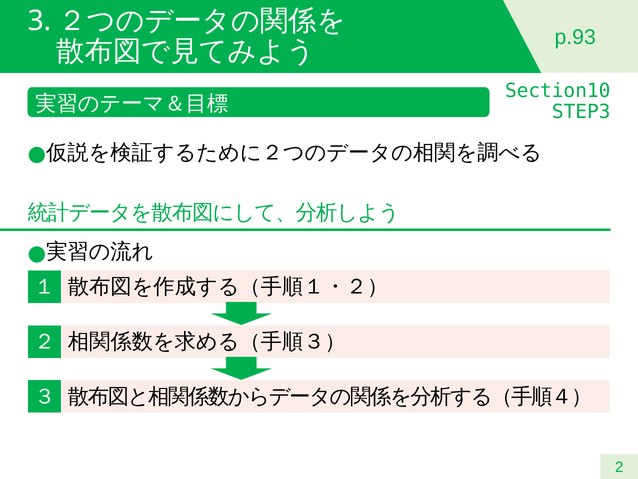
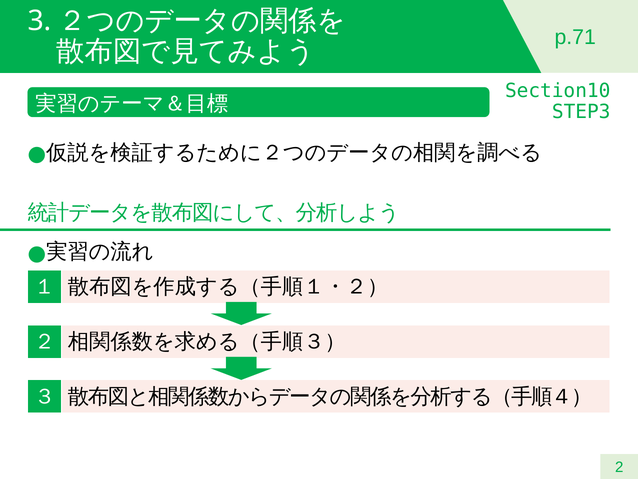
p.93: p.93 -> p.71
